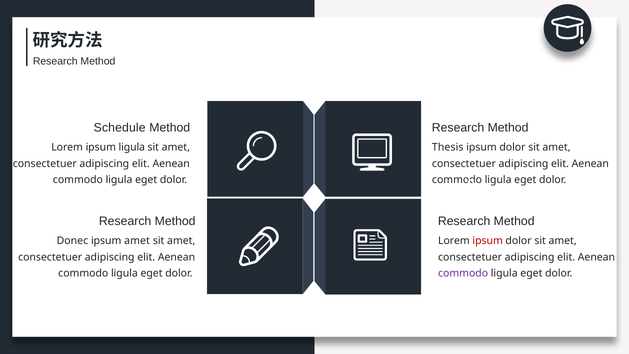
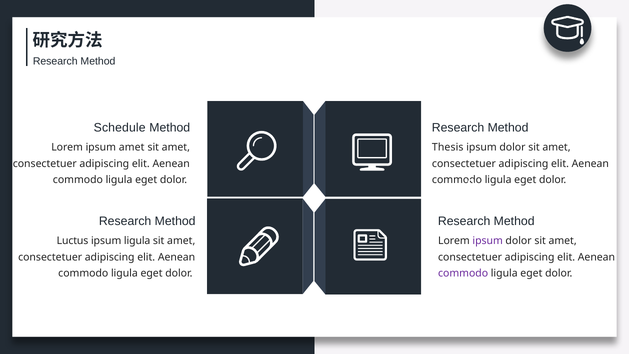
ipsum ligula: ligula -> amet
Donec: Donec -> Luctus
ipsum amet: amet -> ligula
ipsum at (488, 241) colour: red -> purple
